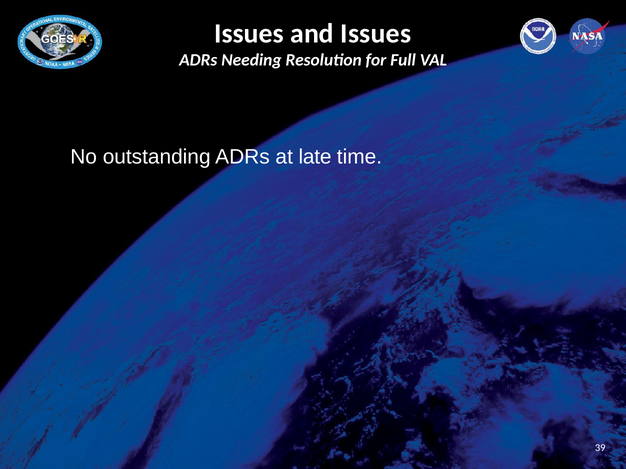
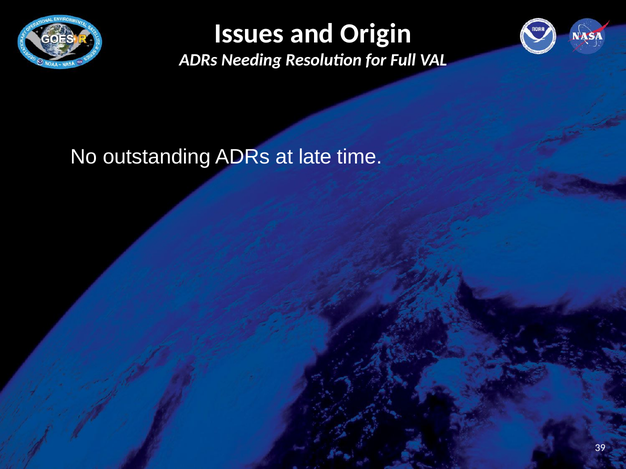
and Issues: Issues -> Origin
